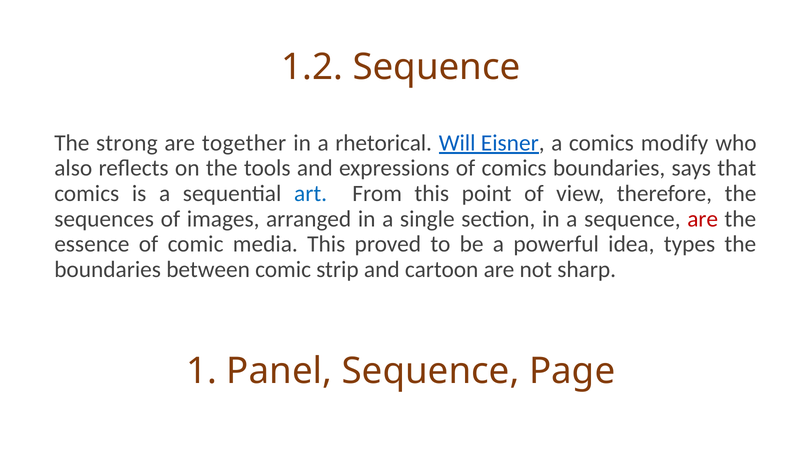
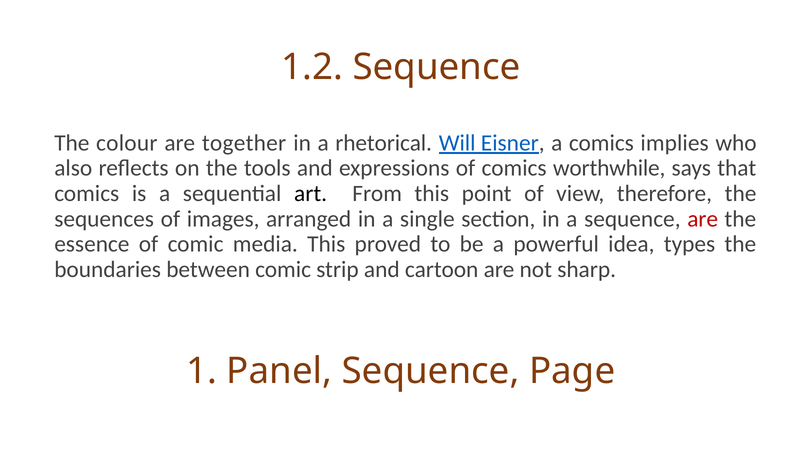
strong: strong -> colour
modify: modify -> implies
comics boundaries: boundaries -> worthwhile
art colour: blue -> black
